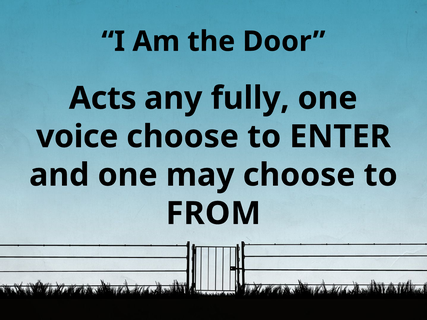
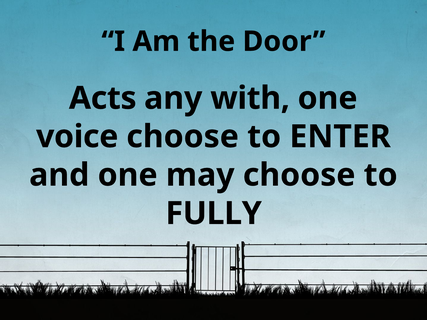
fully: fully -> with
FROM: FROM -> FULLY
